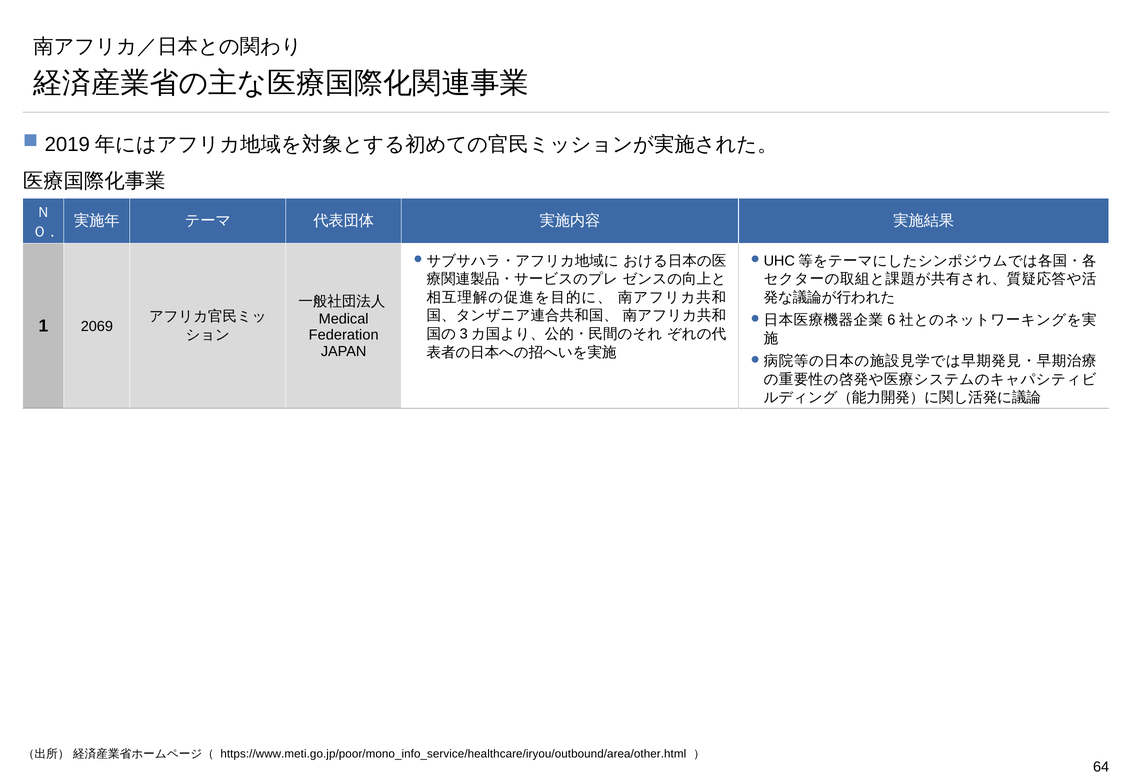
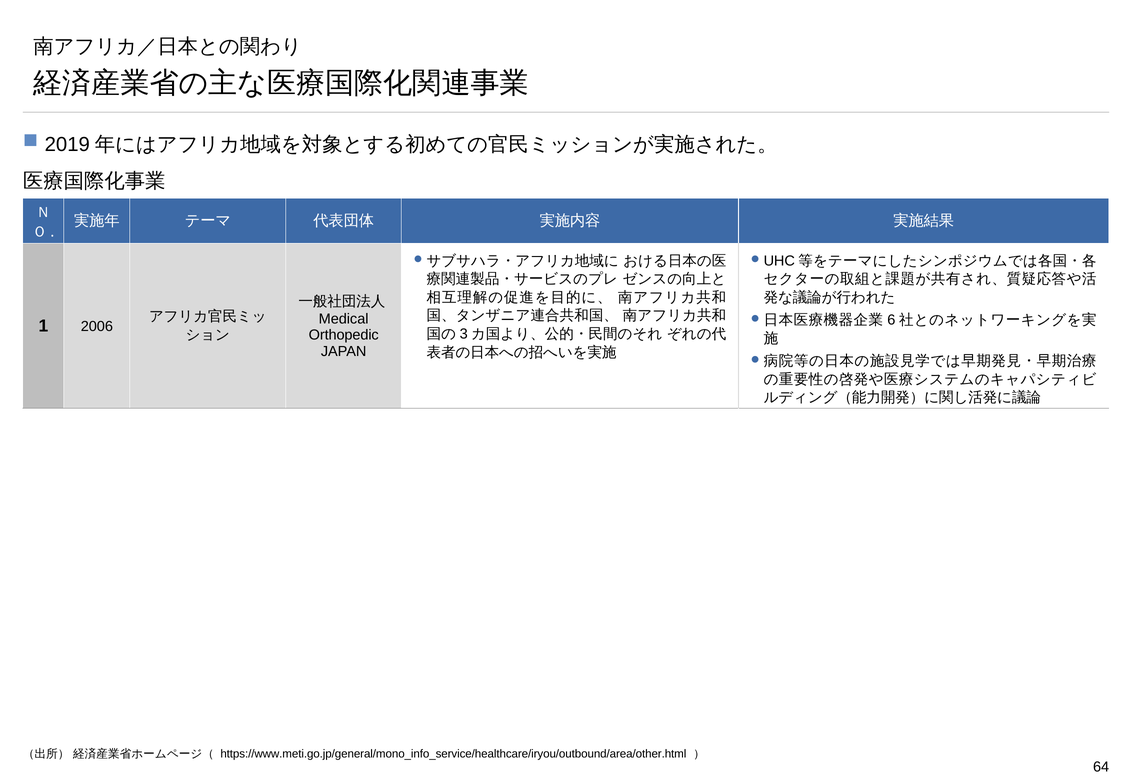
2069: 2069 -> 2006
Federation: Federation -> Orthopedic
https://www.meti.go.jp/poor/mono_info_service/healthcare/iryou/outbound/area/other.html: https://www.meti.go.jp/poor/mono_info_service/healthcare/iryou/outbound/area/other.html -> https://www.meti.go.jp/general/mono_info_service/healthcare/iryou/outbound/area/other.html
